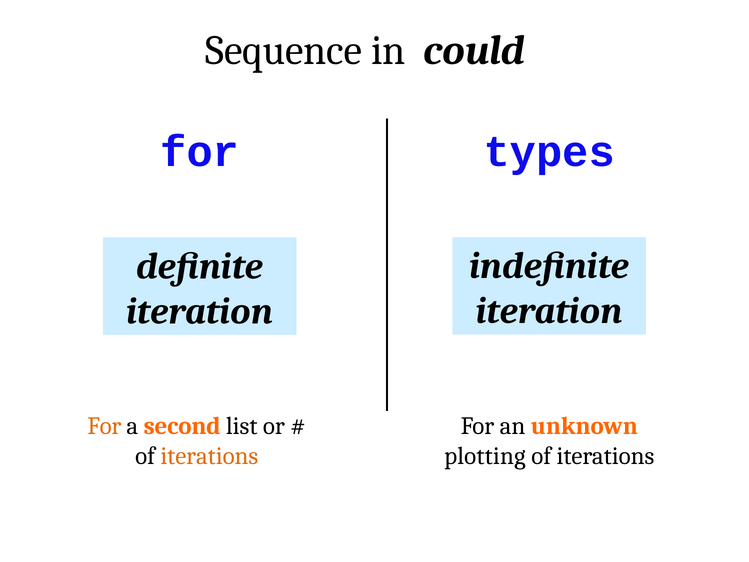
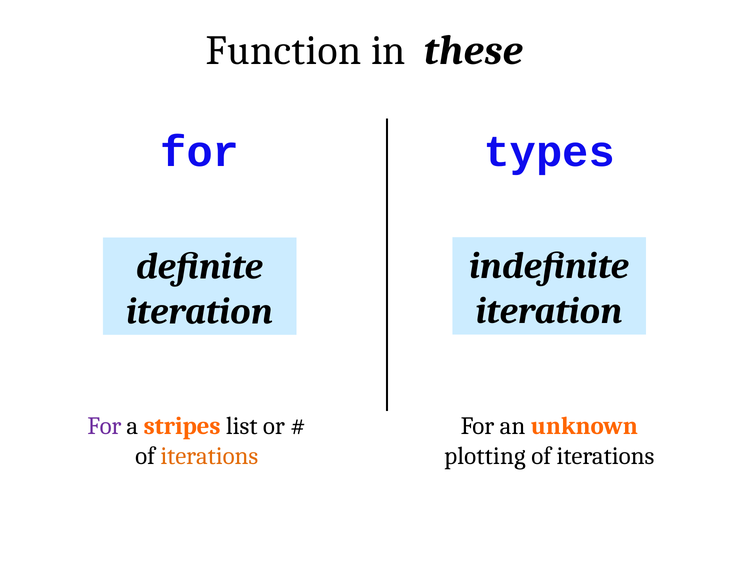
Sequence: Sequence -> Function
could: could -> these
For at (104, 426) colour: orange -> purple
second: second -> stripes
